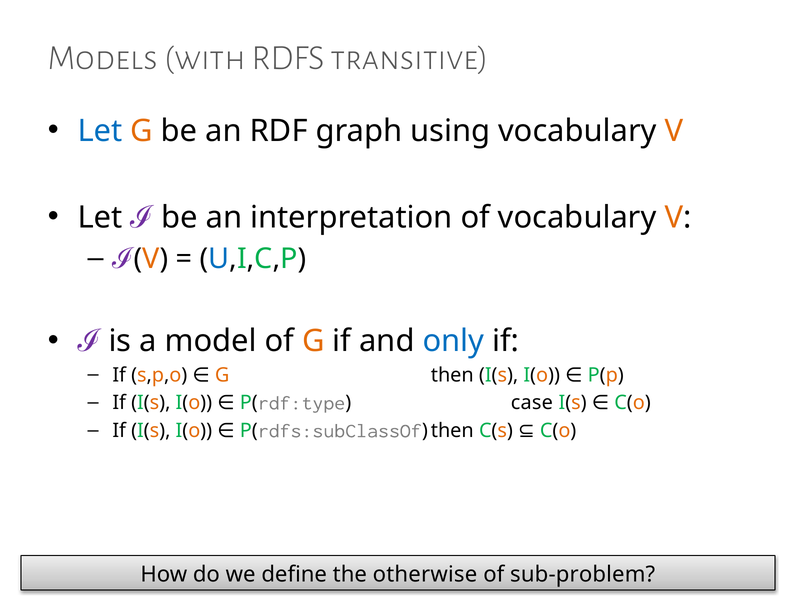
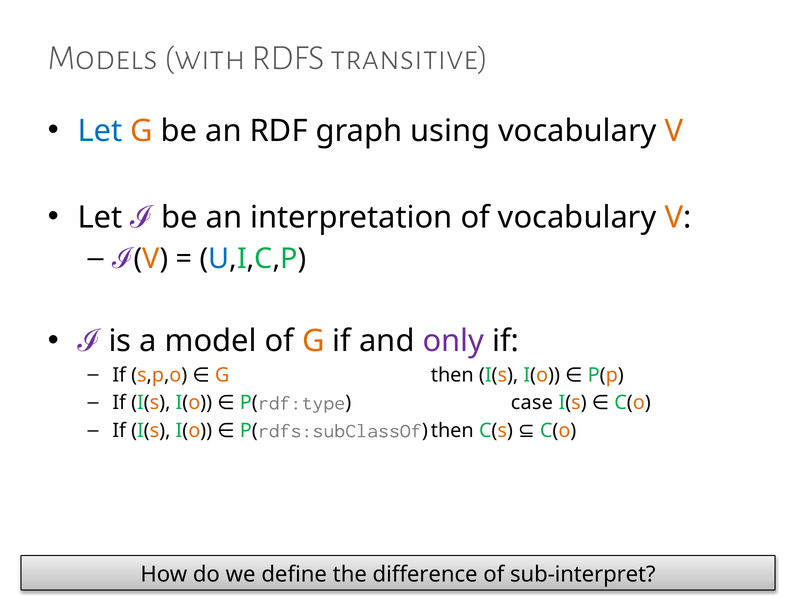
only colour: blue -> purple
otherwise: otherwise -> difference
sub-problem: sub-problem -> sub-interpret
